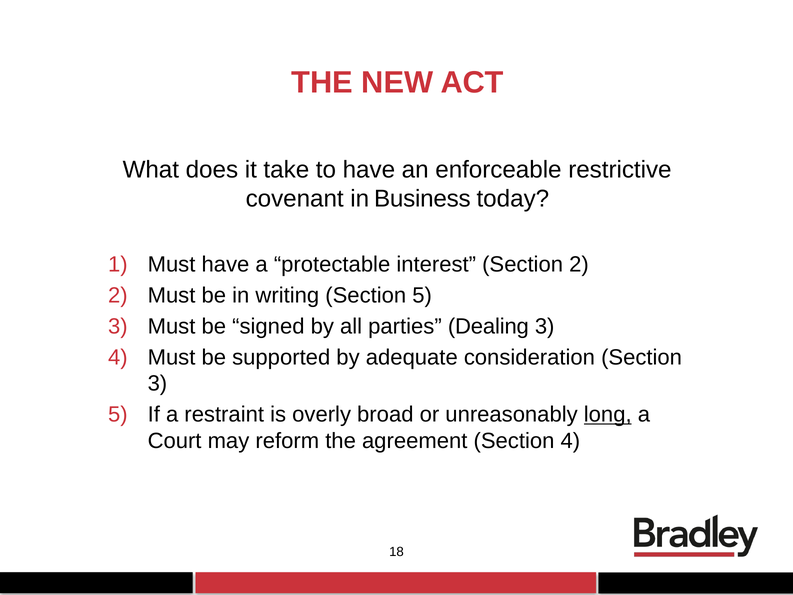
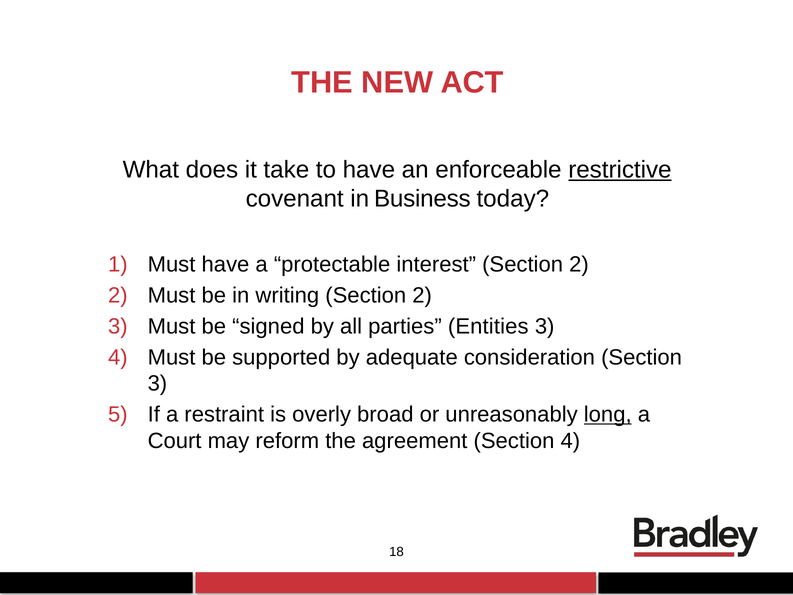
restrictive underline: none -> present
writing Section 5: 5 -> 2
Dealing: Dealing -> Entities
